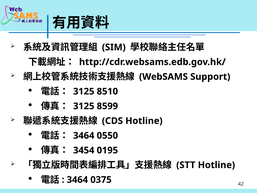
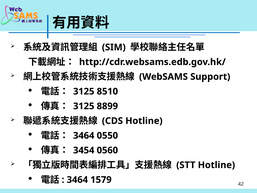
8599: 8599 -> 8899
0195: 0195 -> 0560
0375: 0375 -> 1579
